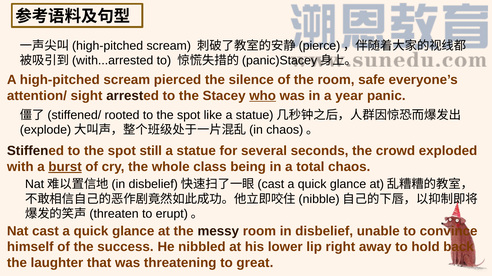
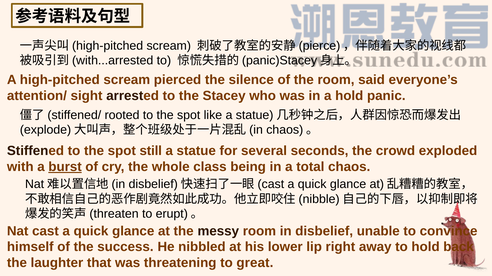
safe: safe -> said
who underline: present -> none
a year: year -> hold
